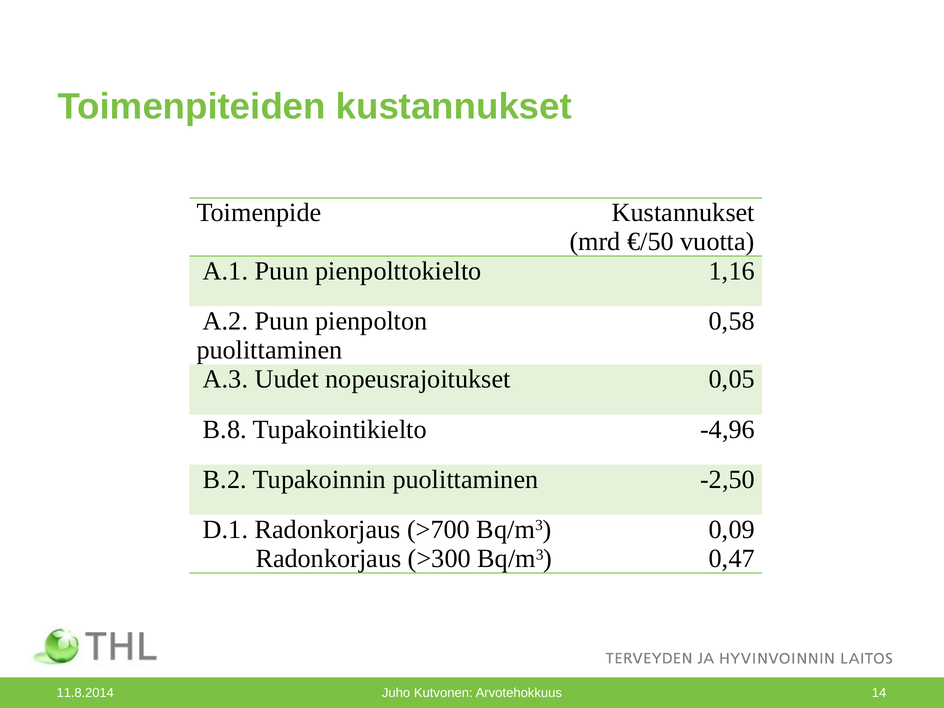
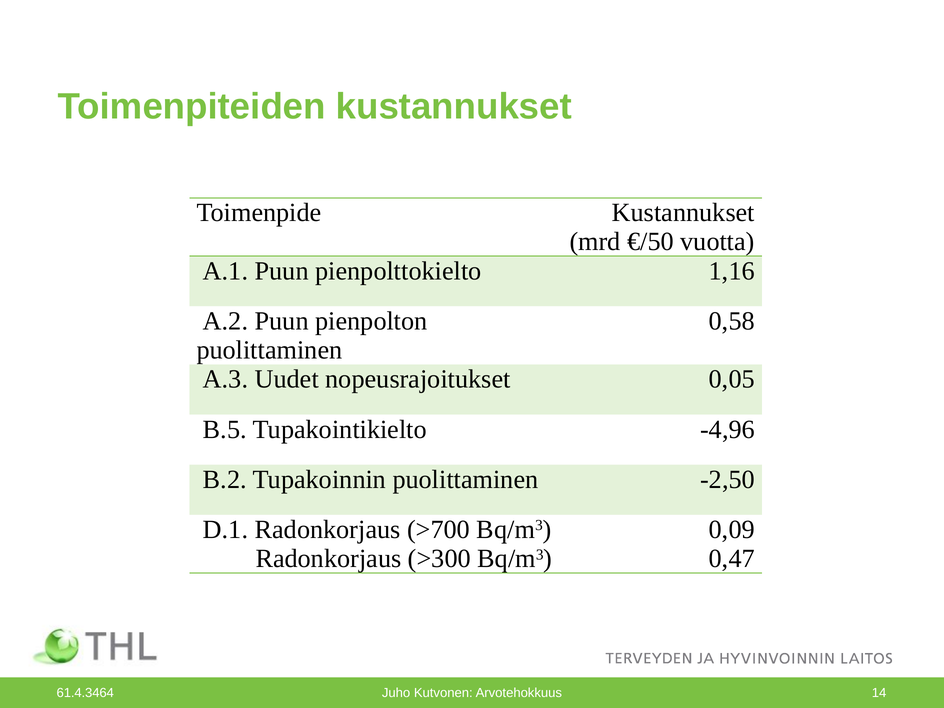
B.8: B.8 -> B.5
11.8.2014: 11.8.2014 -> 61.4.3464
